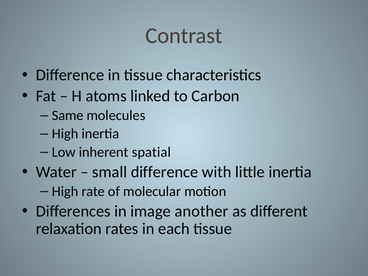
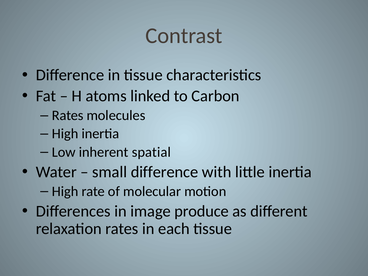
Same at (68, 115): Same -> Rates
another: another -> produce
